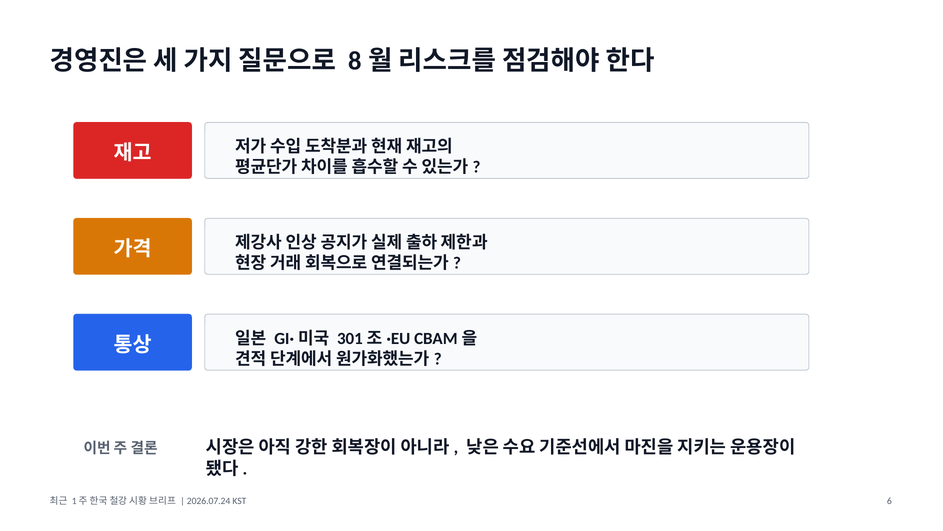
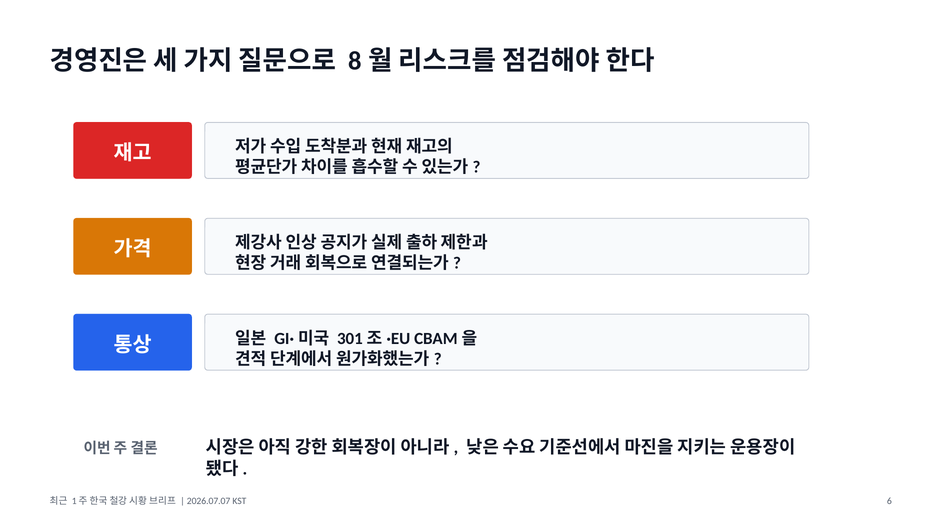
2026.07.24: 2026.07.24 -> 2026.07.07
